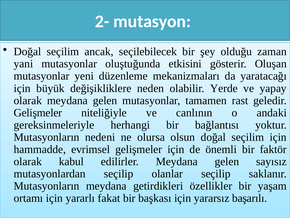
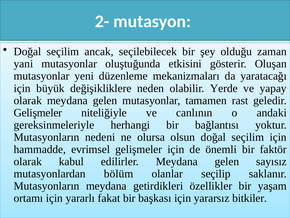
mutasyonlardan seçilip: seçilip -> bölüm
başarılı: başarılı -> bitkiler
